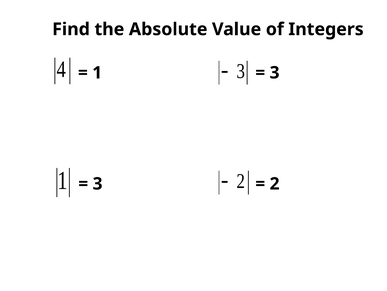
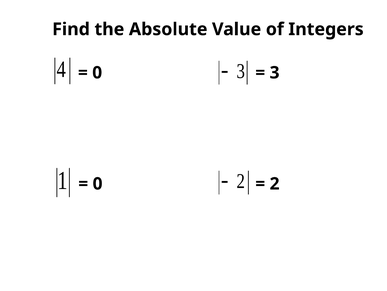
1 at (97, 73): 1 -> 0
3 at (98, 183): 3 -> 0
